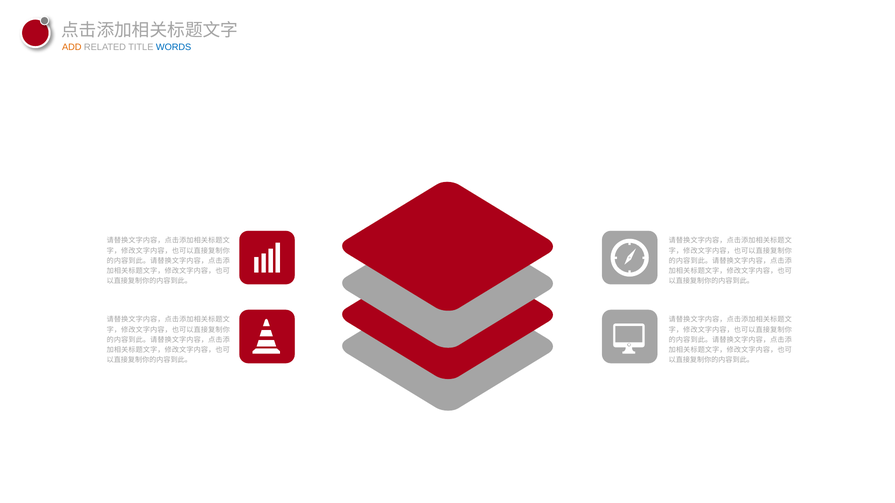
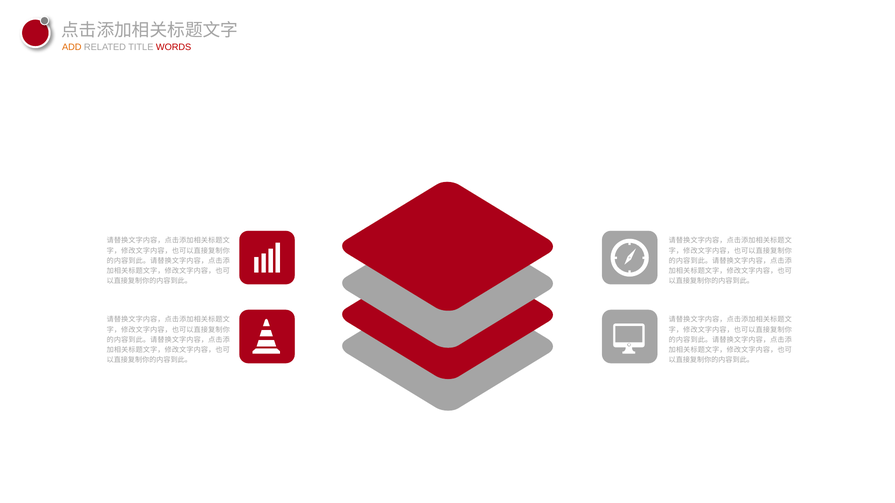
WORDS colour: blue -> red
